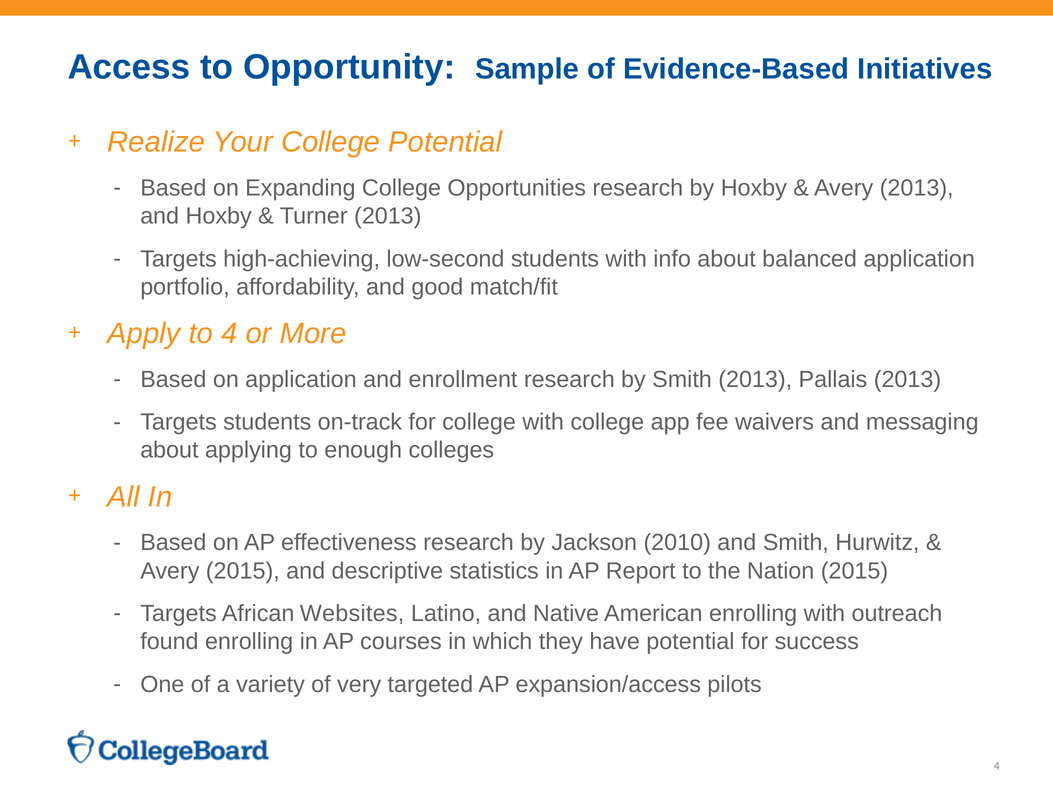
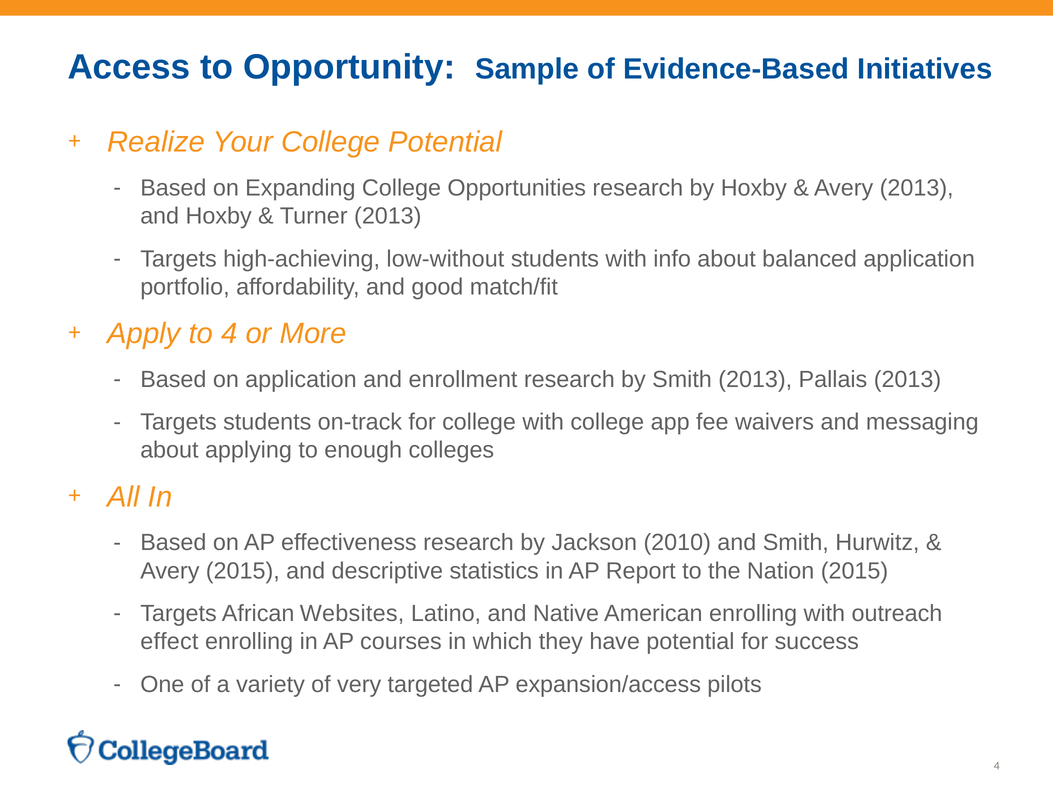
low-second: low-second -> low-without
found: found -> effect
